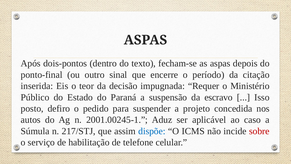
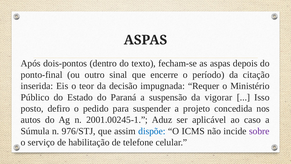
escravo: escravo -> vigorar
217/STJ: 217/STJ -> 976/STJ
sobre colour: red -> purple
